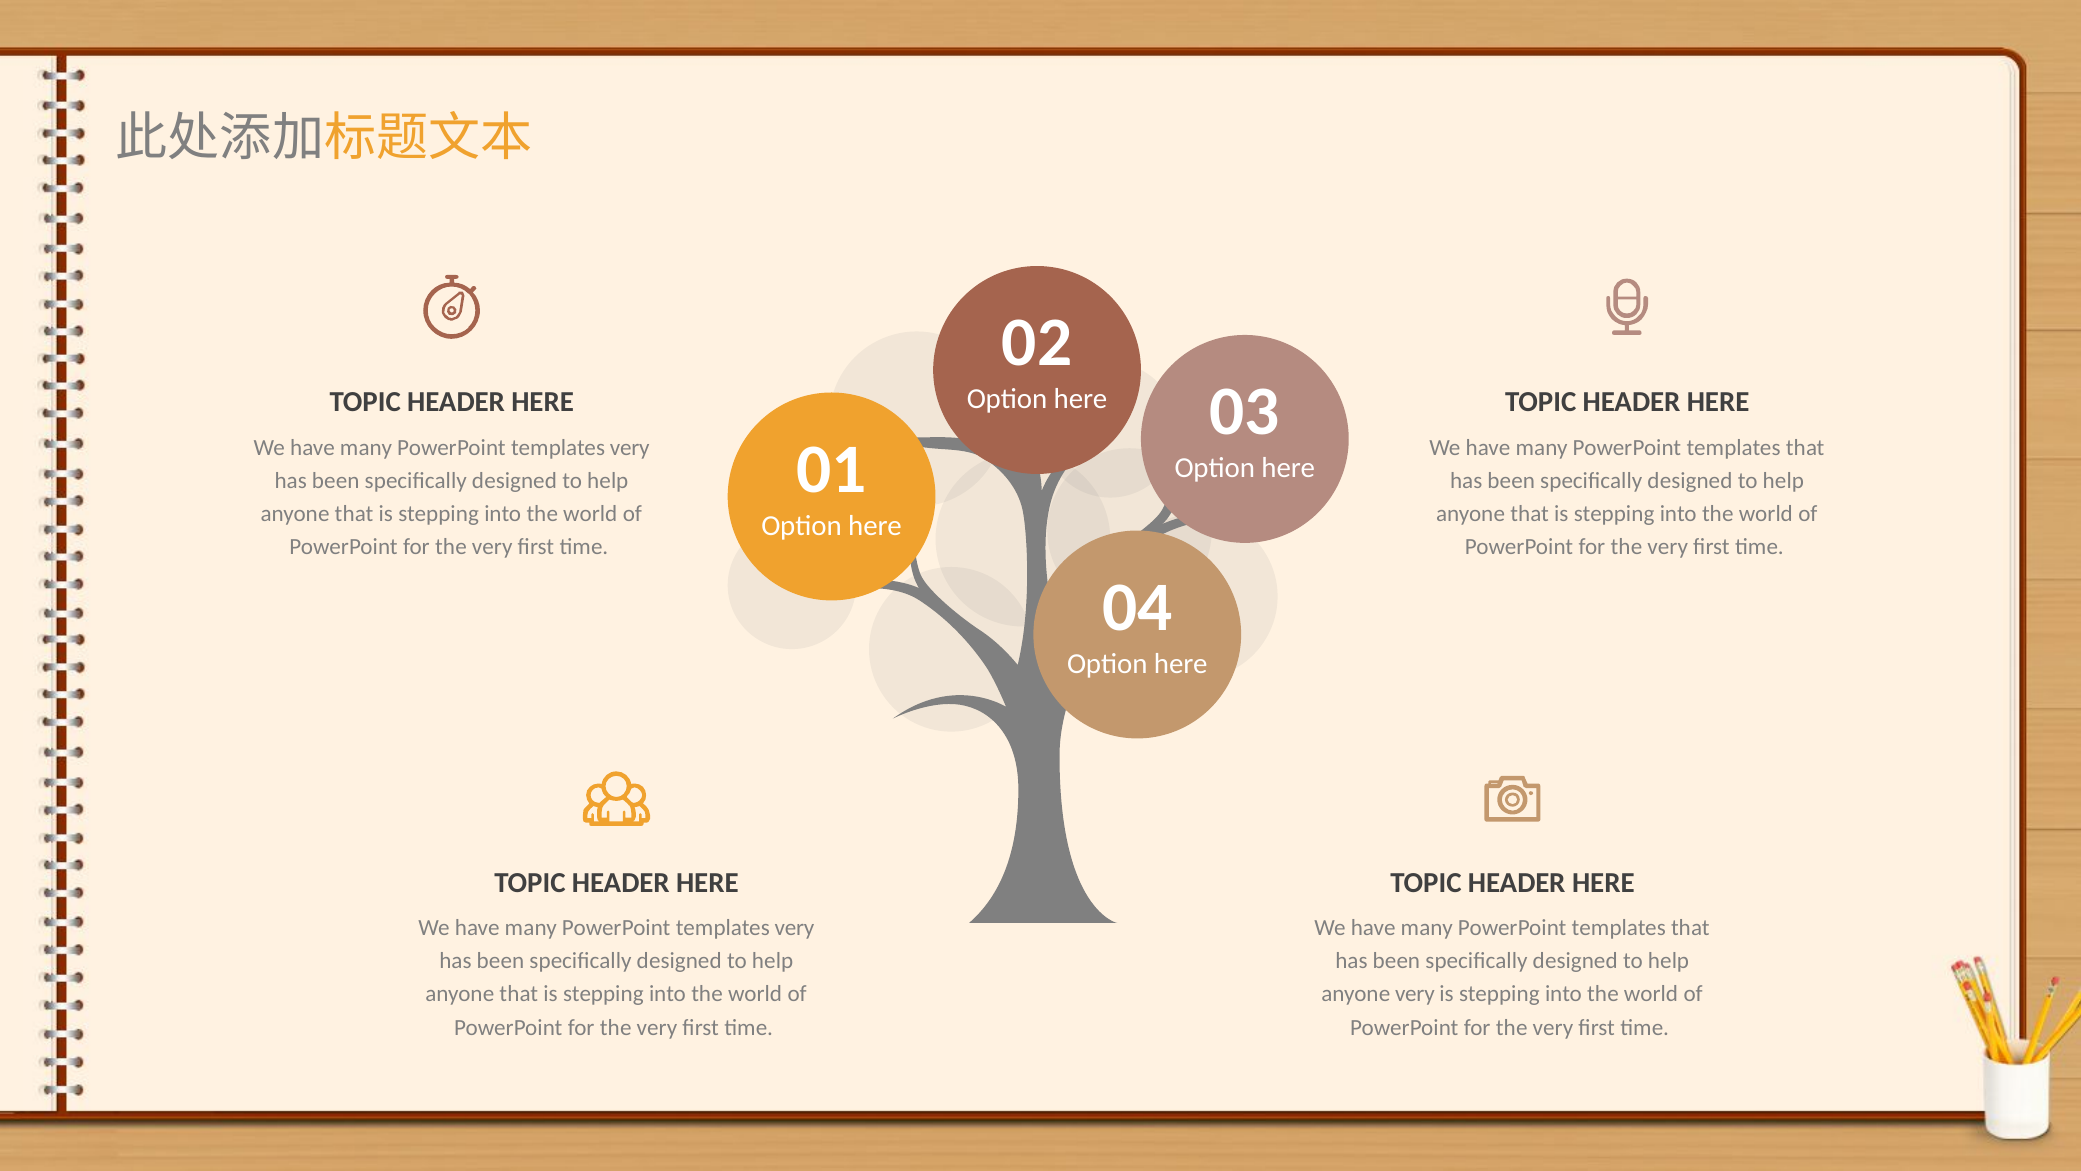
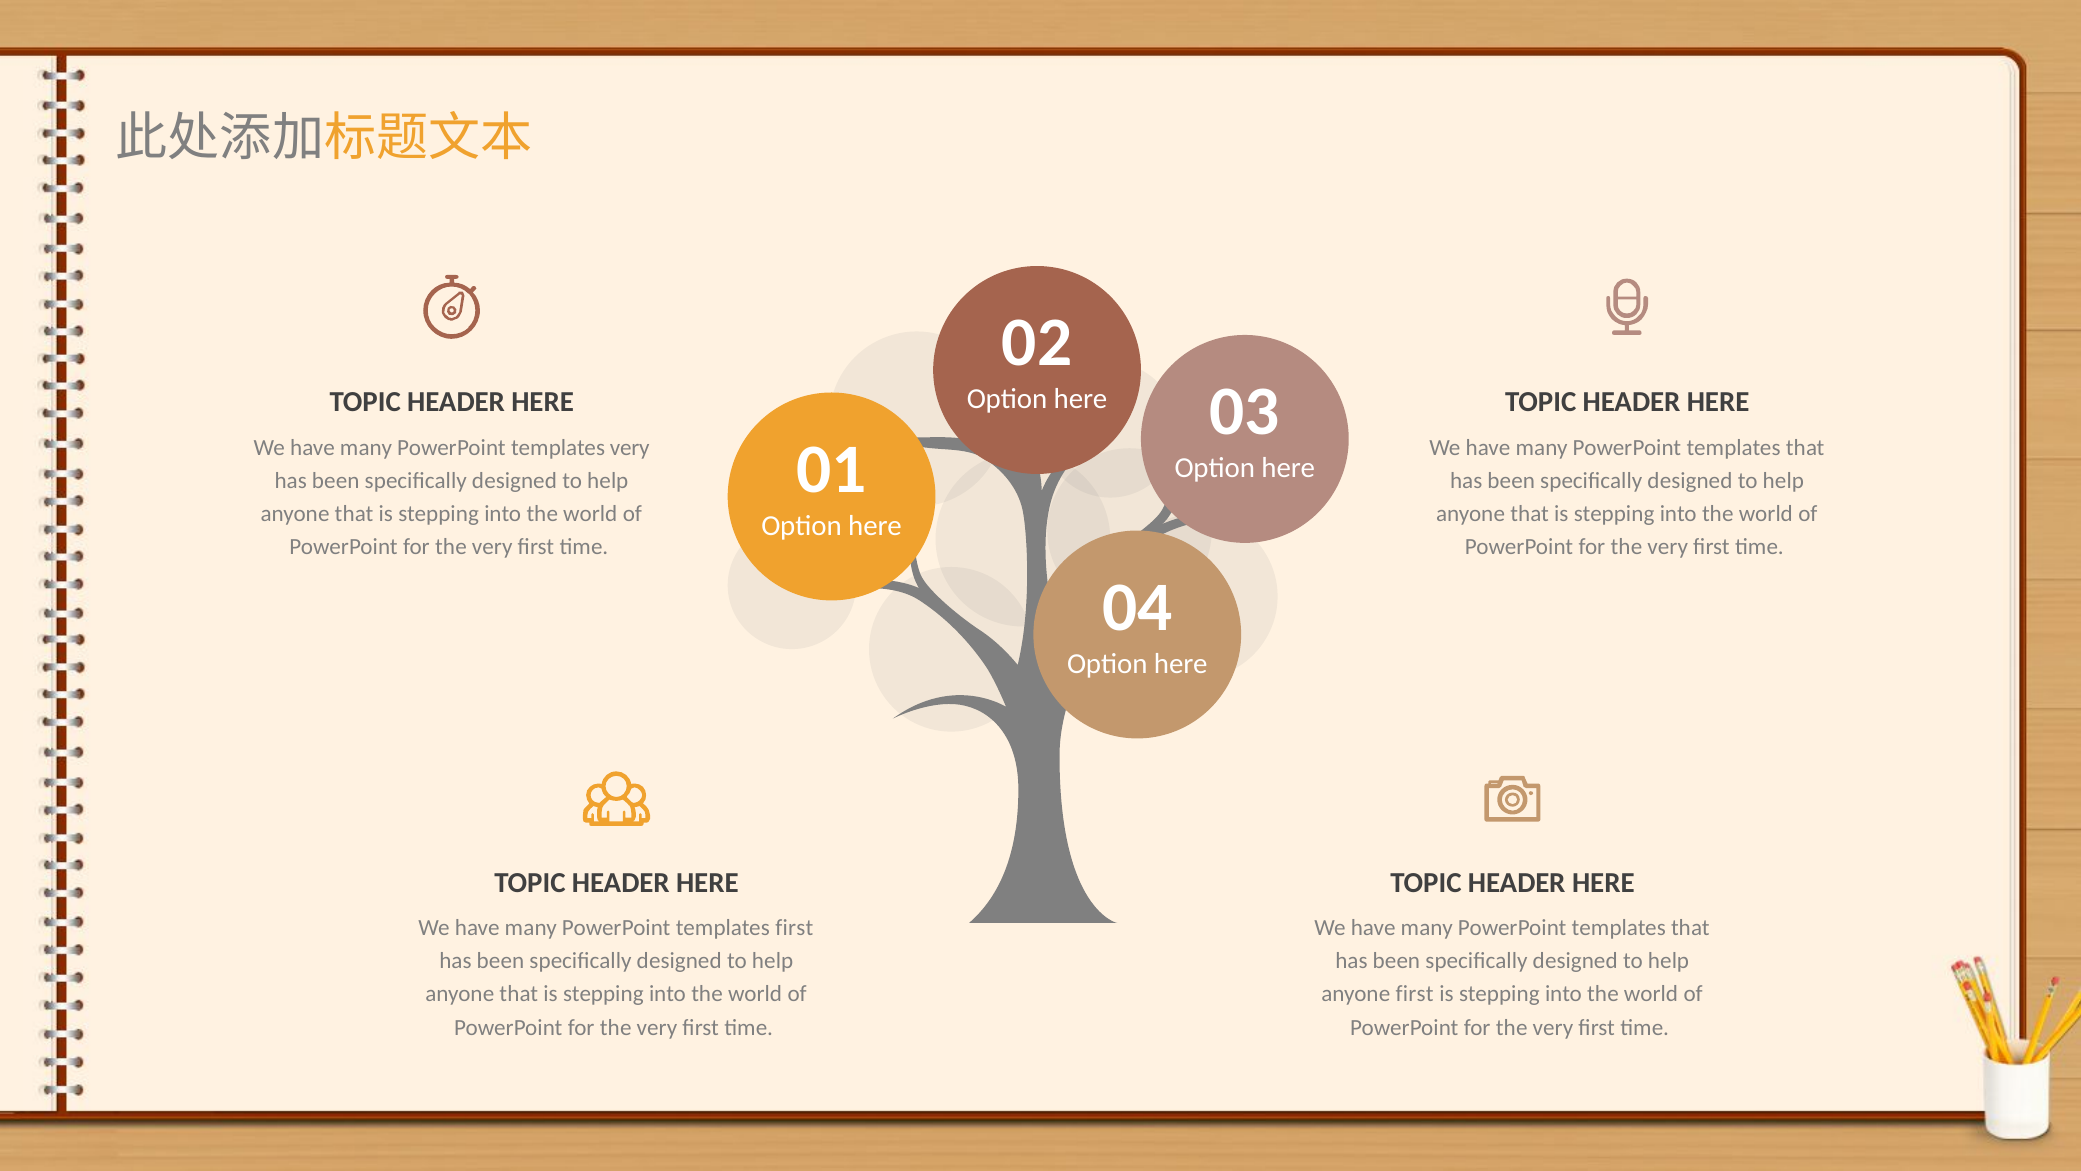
very at (795, 928): very -> first
anyone very: very -> first
